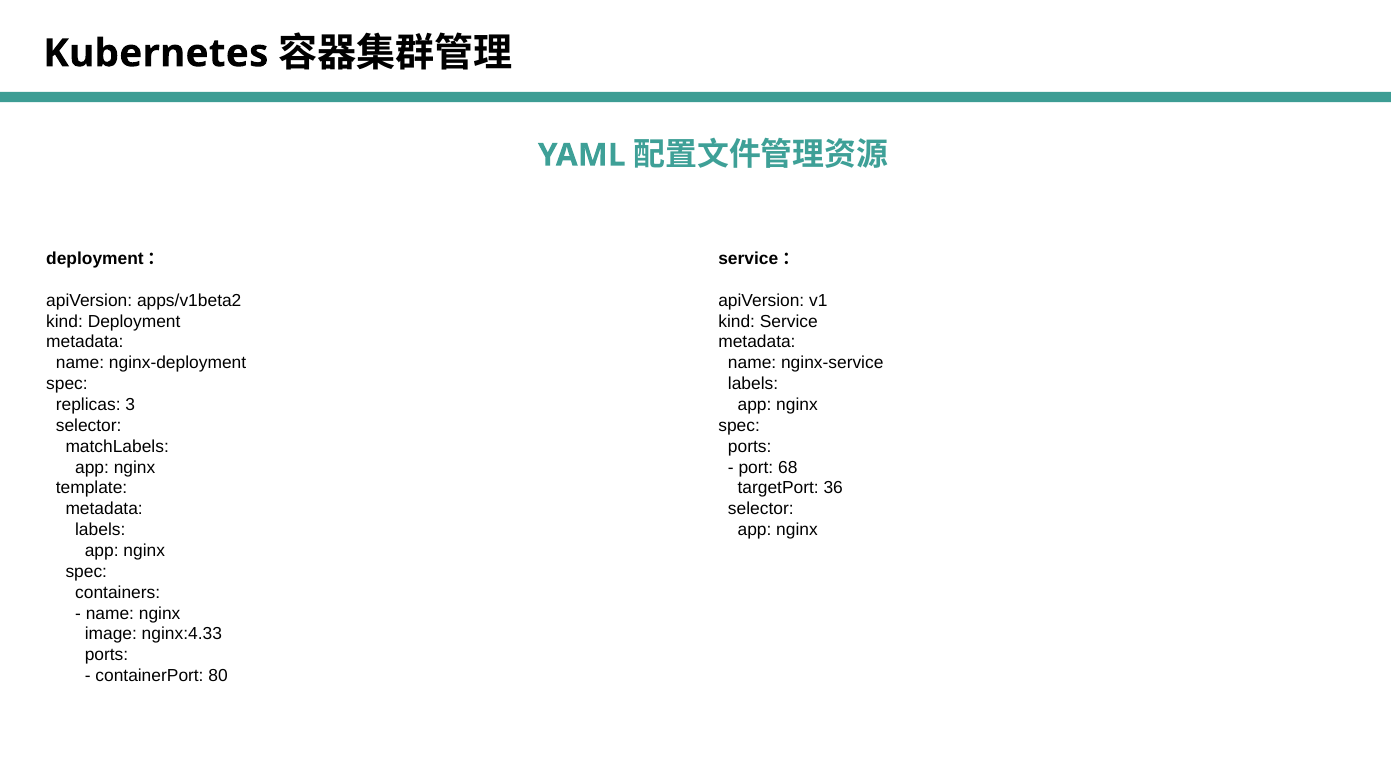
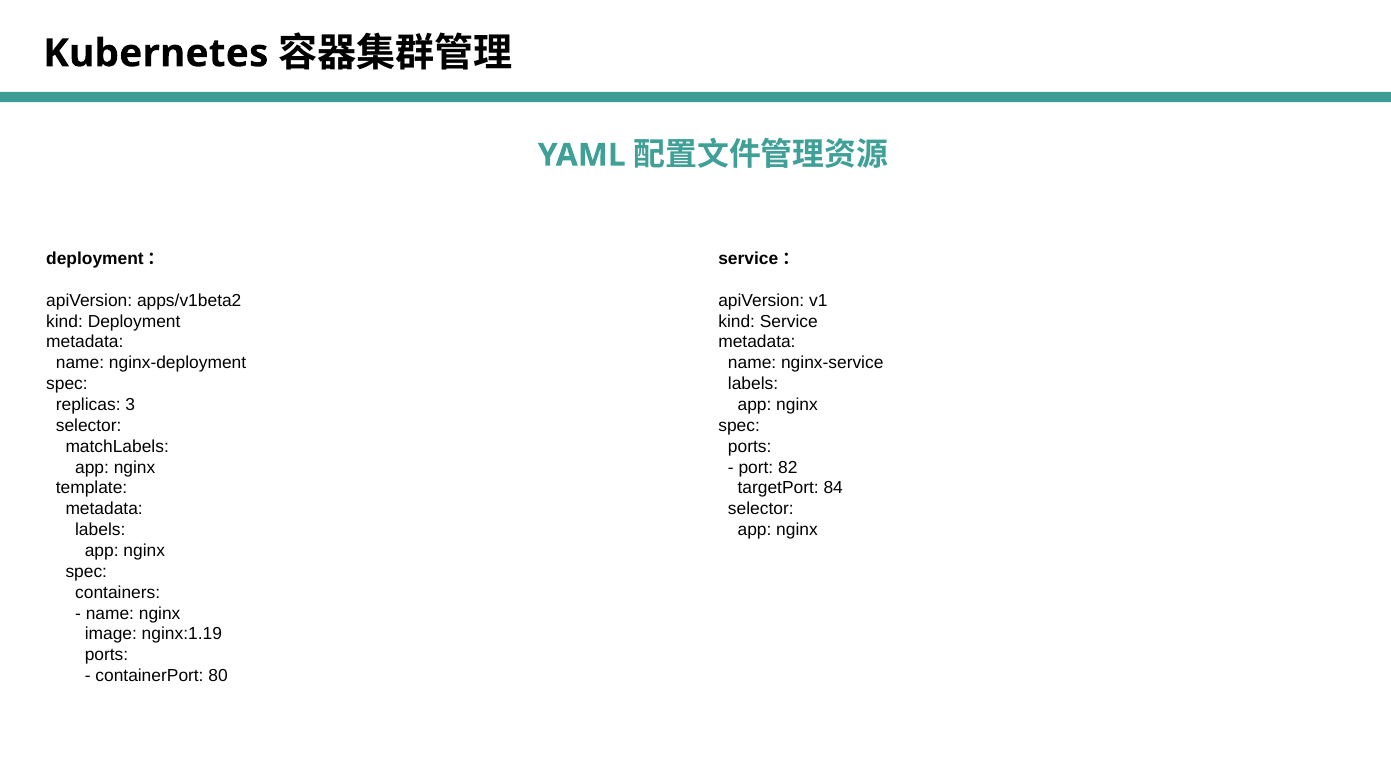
68: 68 -> 82
36: 36 -> 84
nginx:4.33: nginx:4.33 -> nginx:1.19
